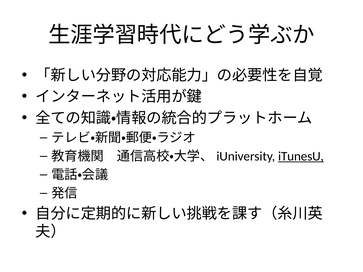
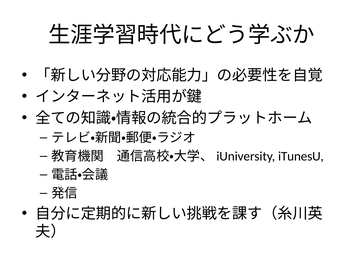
iTunesU underline: present -> none
